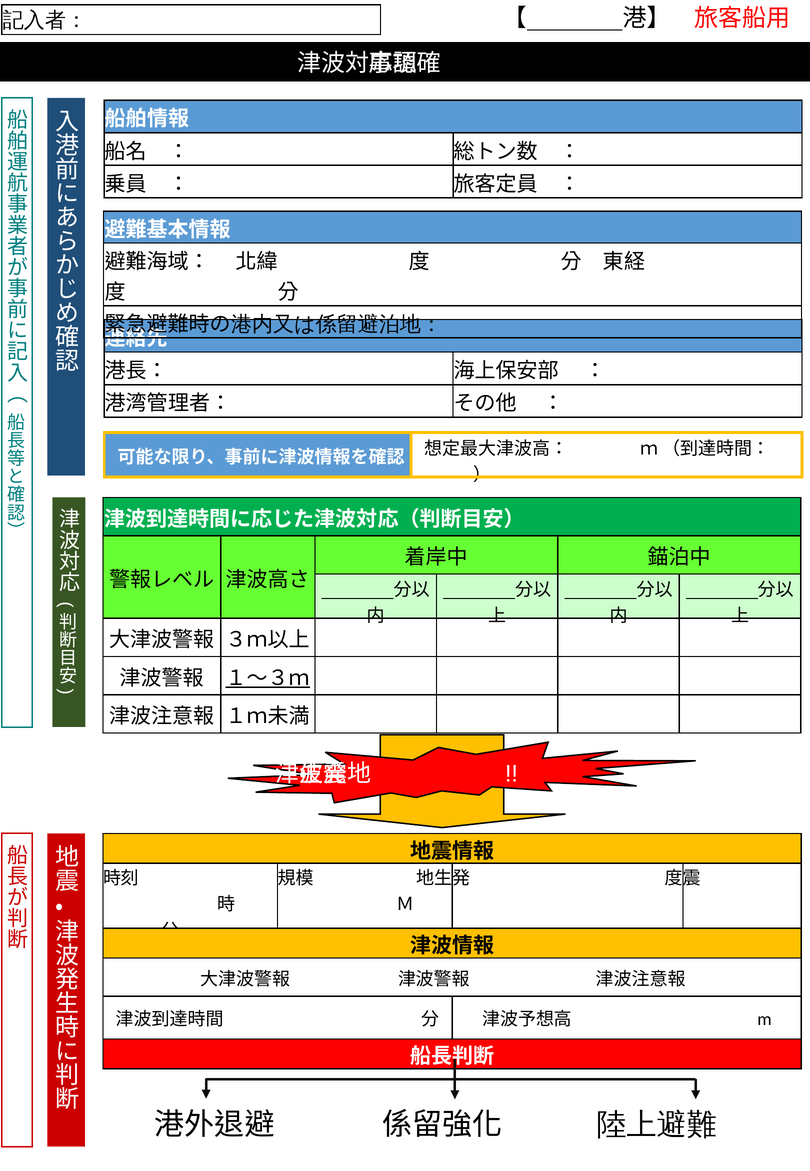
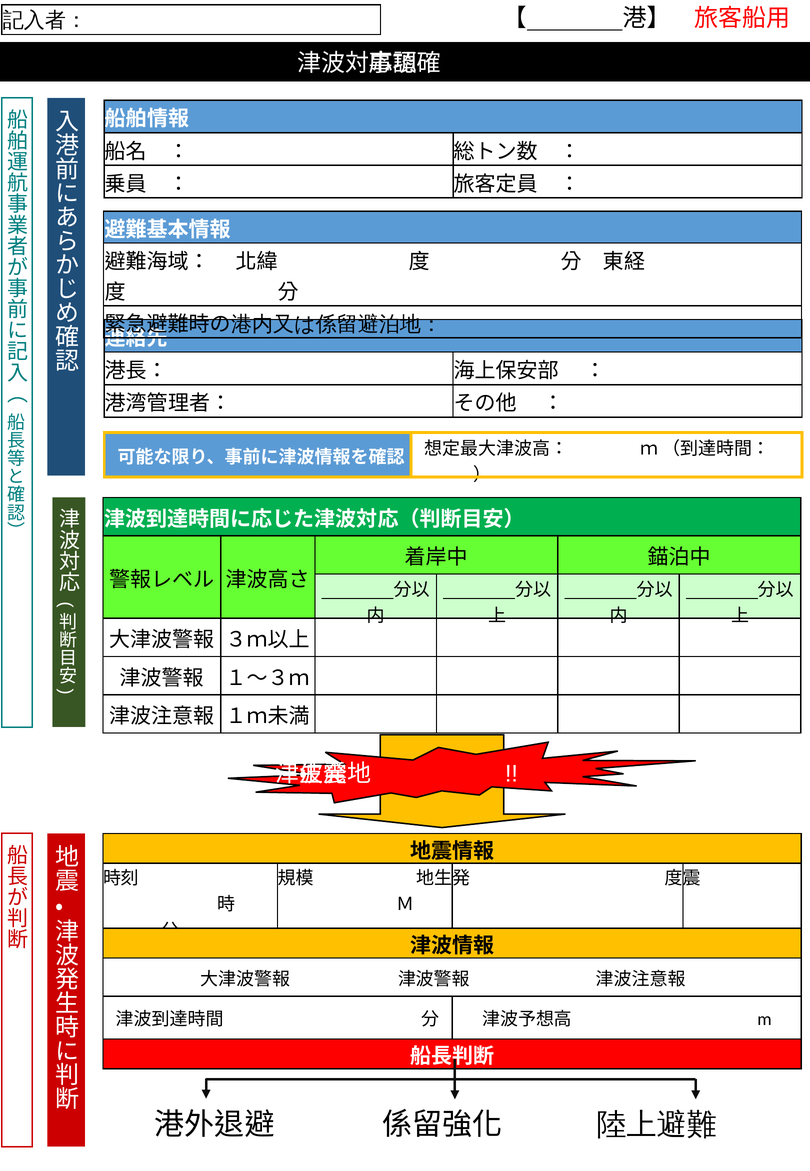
１～３ｍ underline: present -> none
